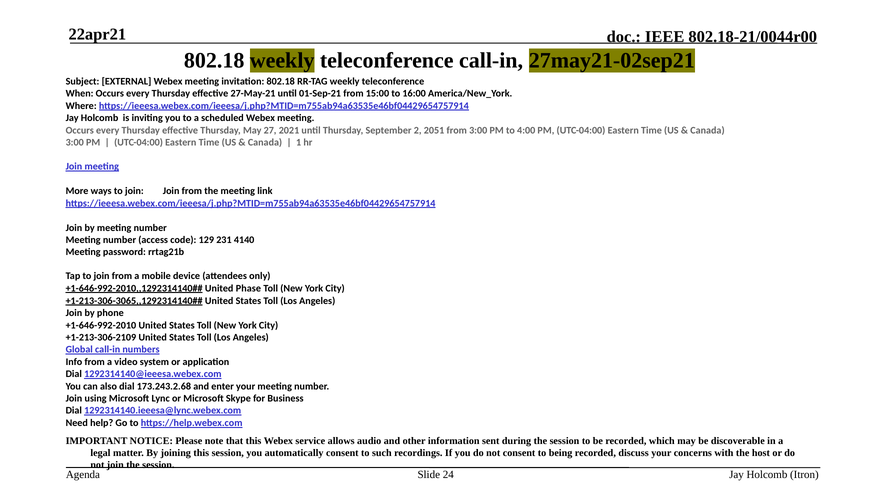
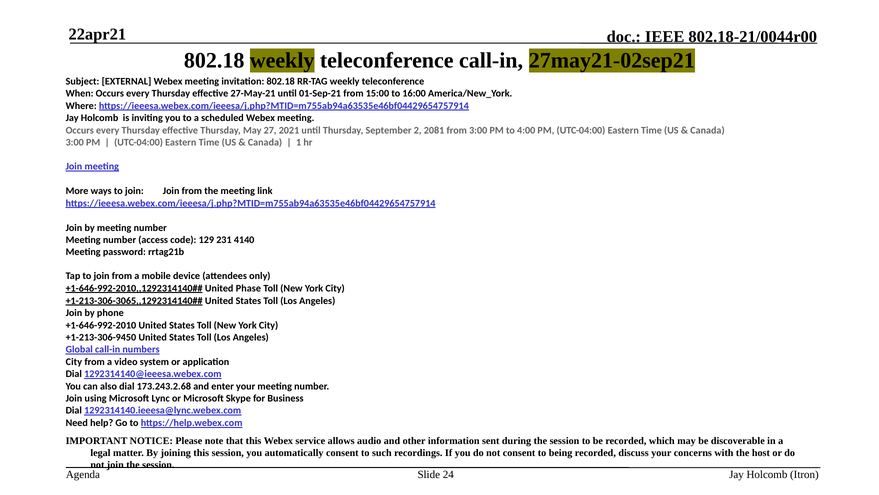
2051: 2051 -> 2081
+1-213-306-2109: +1-213-306-2109 -> +1-213-306-9450
Info at (74, 361): Info -> City
